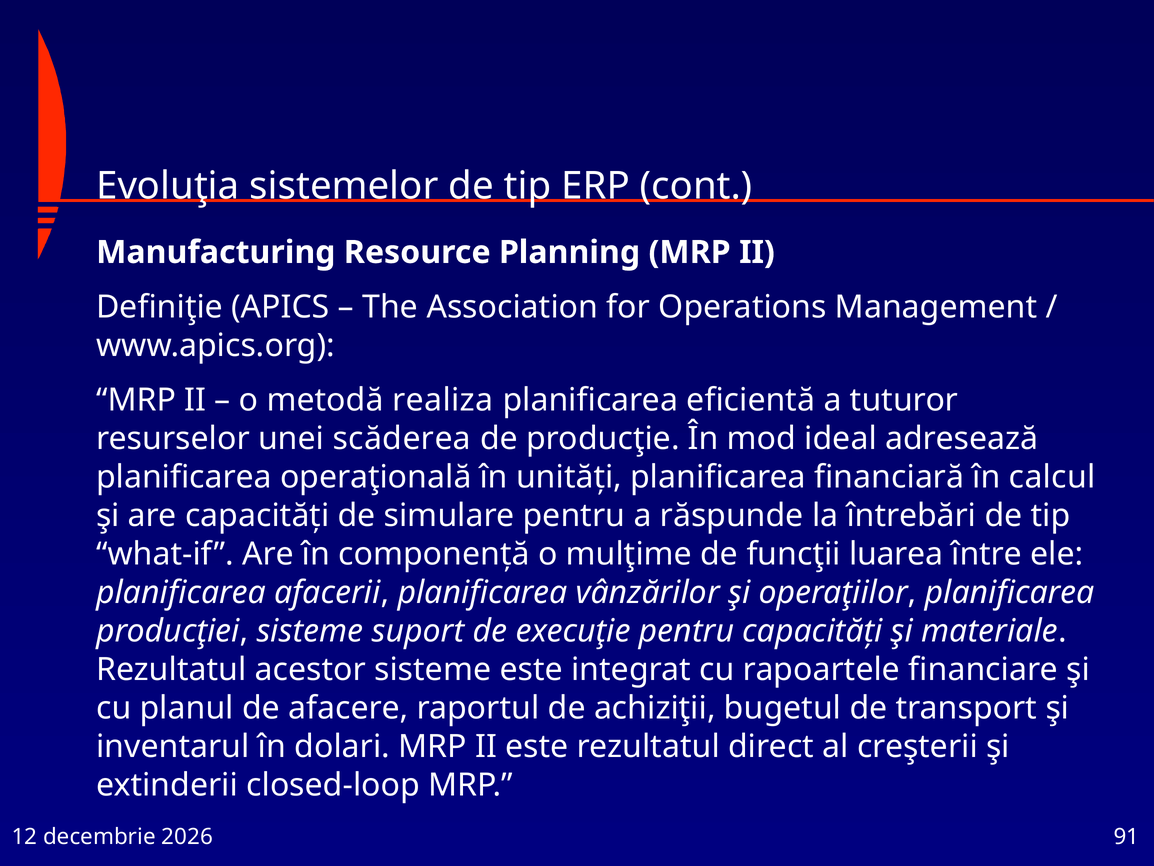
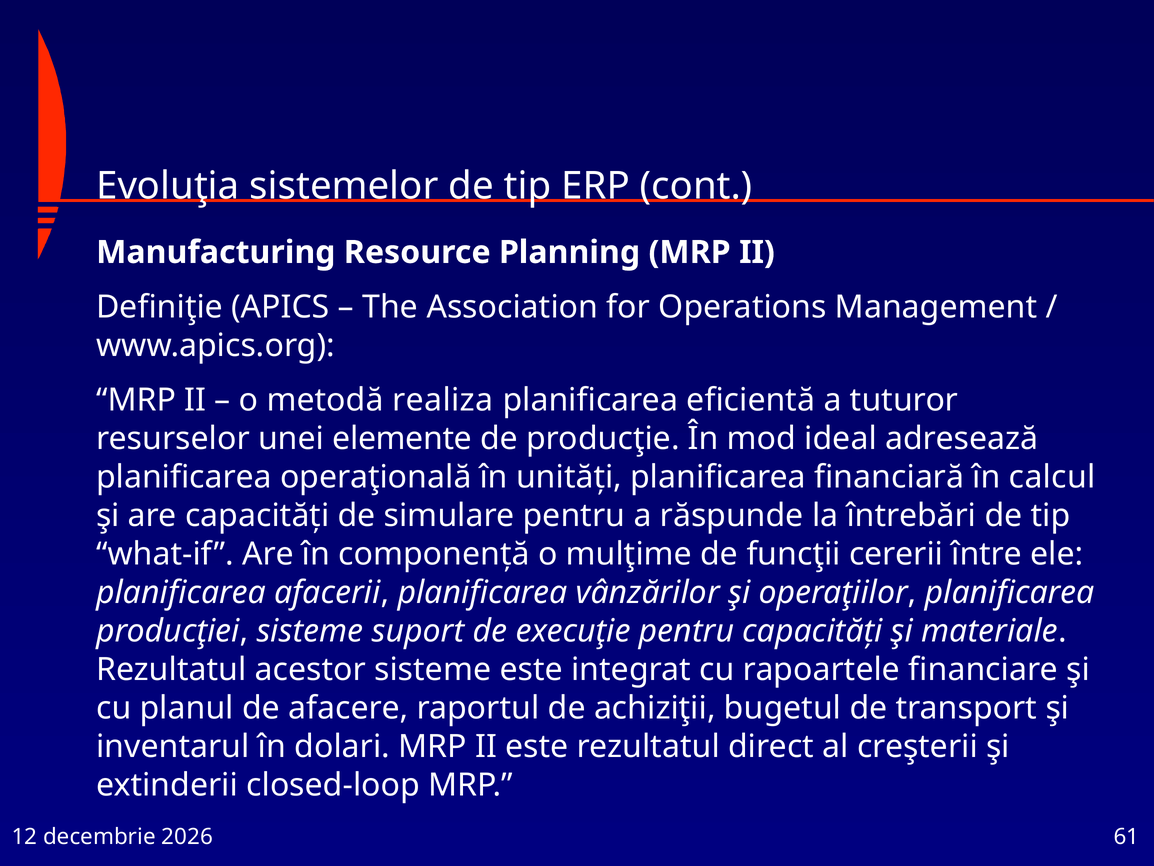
scăderea: scăderea -> elemente
luarea: luarea -> cererii
91: 91 -> 61
